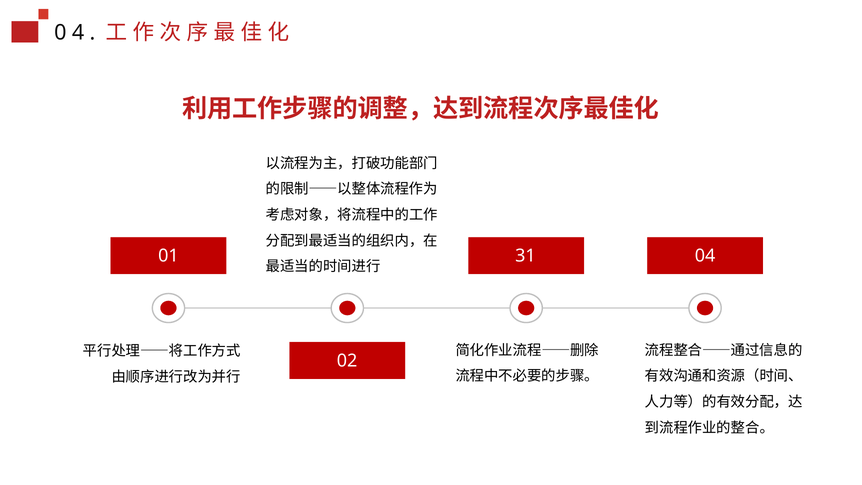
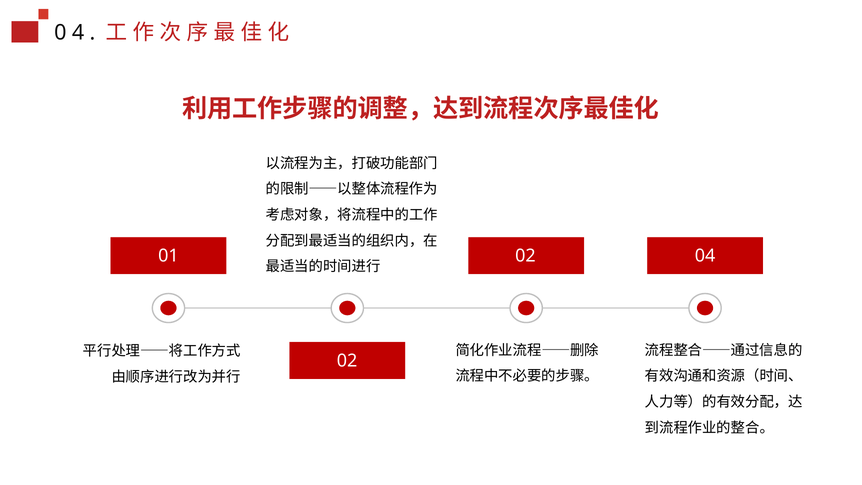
01 31: 31 -> 02
